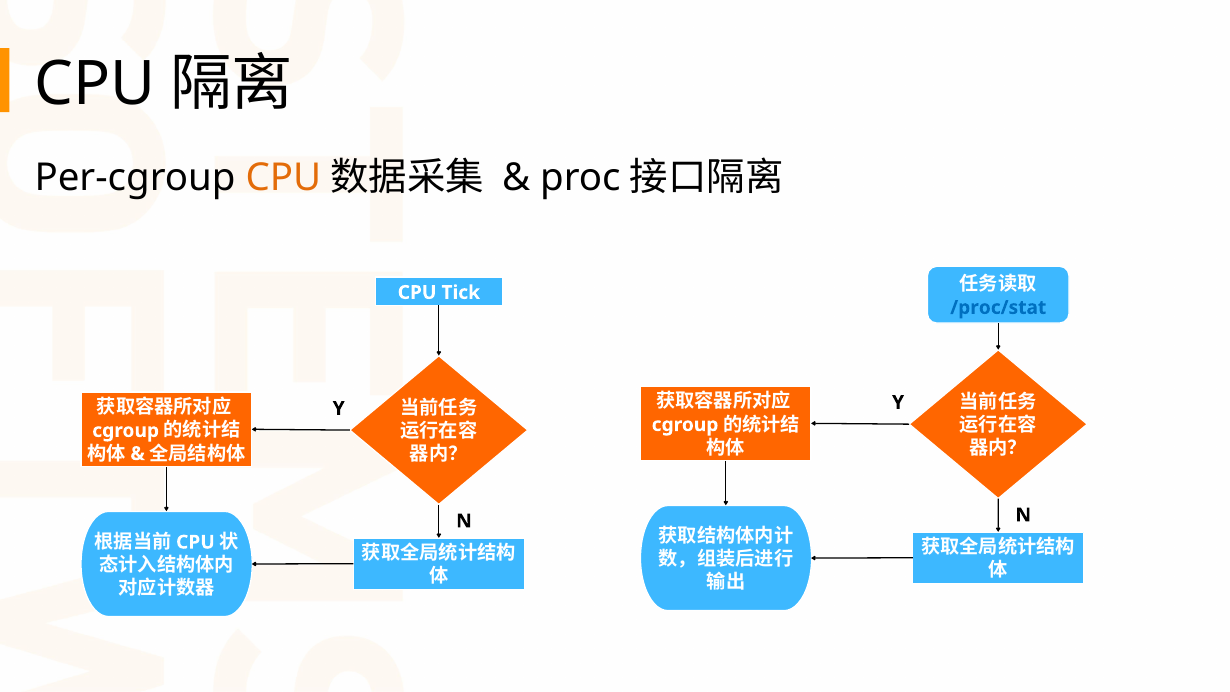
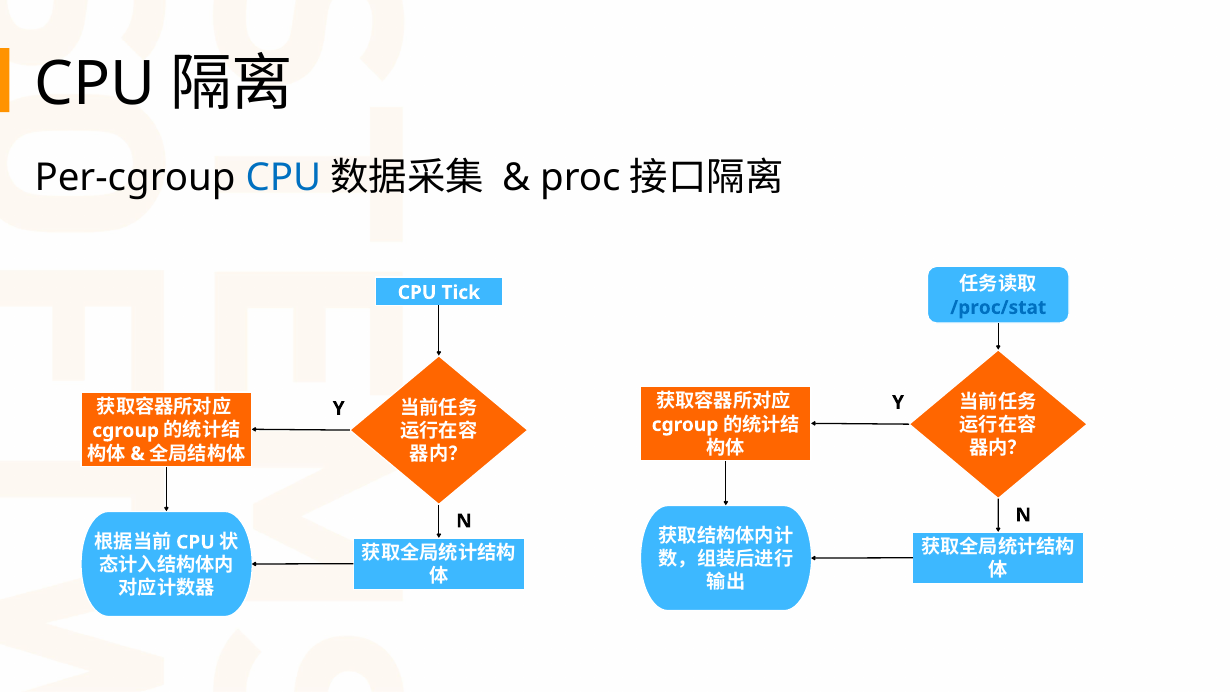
CPU at (283, 178) colour: orange -> blue
